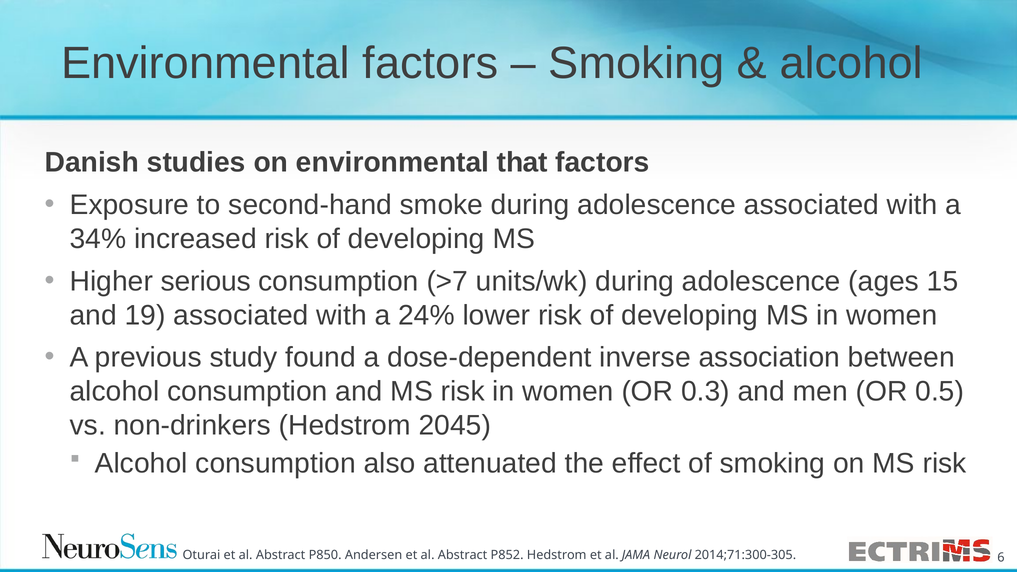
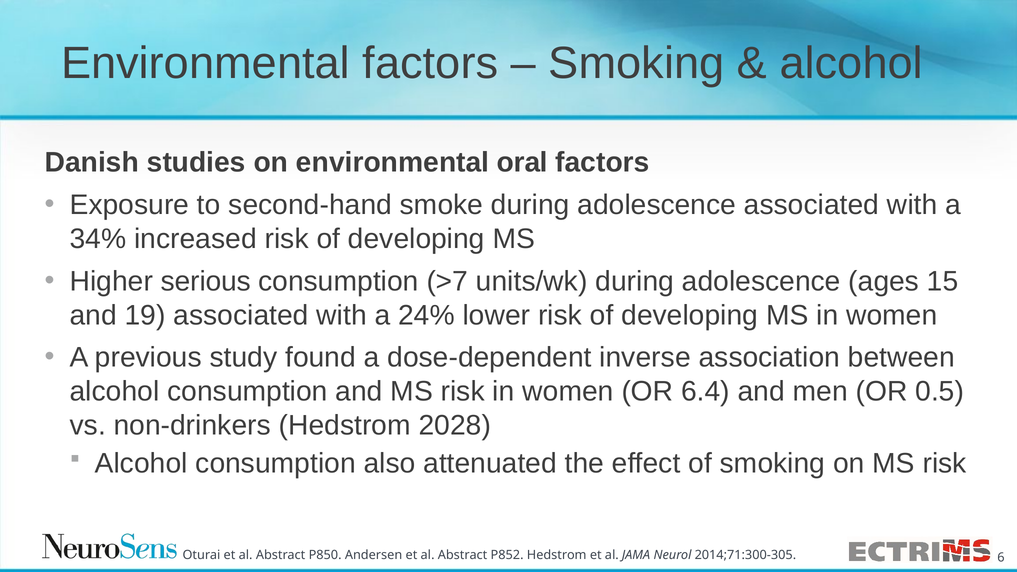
that: that -> oral
0.3: 0.3 -> 6.4
2045: 2045 -> 2028
